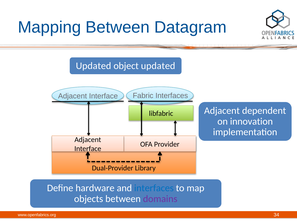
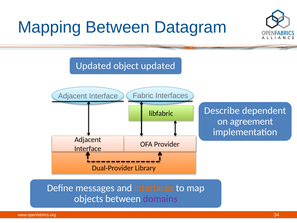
Adjacent at (222, 111): Adjacent -> Describe
innovation: innovation -> agreement
hardware: hardware -> messages
interfaces at (154, 188) colour: blue -> orange
